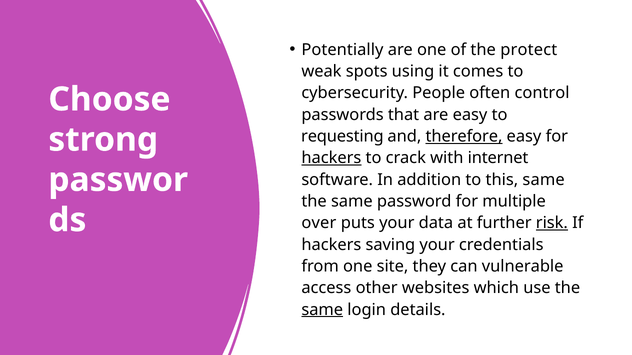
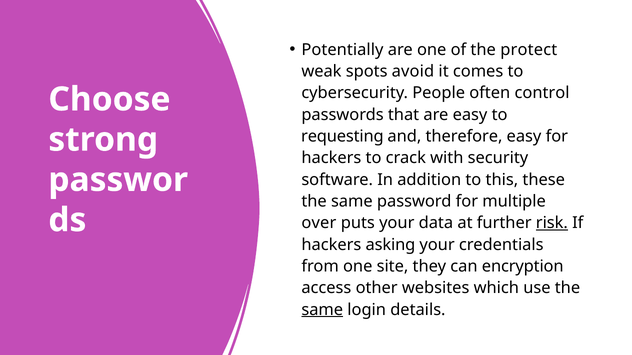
using: using -> avoid
therefore underline: present -> none
hackers at (331, 158) underline: present -> none
internet: internet -> security
this same: same -> these
saving: saving -> asking
vulnerable: vulnerable -> encryption
